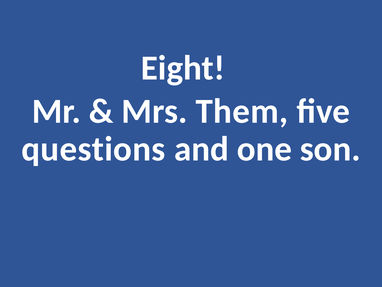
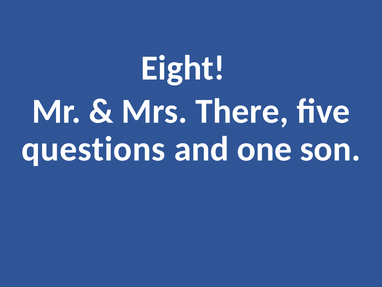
Them: Them -> There
